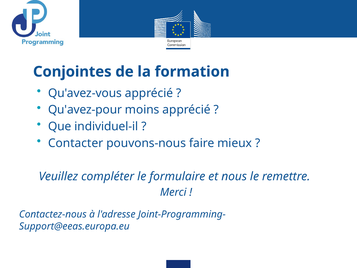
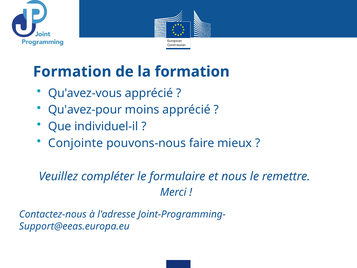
Conjointes at (72, 72): Conjointes -> Formation
Contacter: Contacter -> Conjointe
